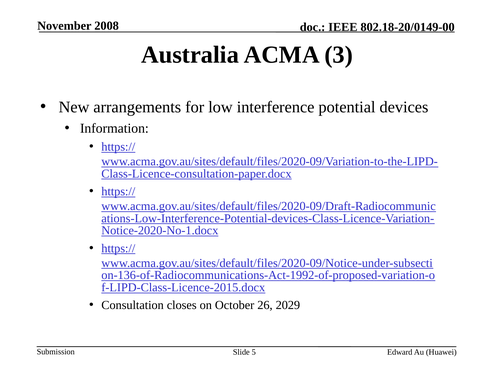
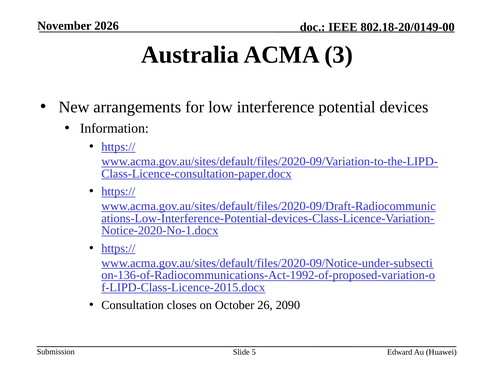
2008: 2008 -> 2026
2029: 2029 -> 2090
